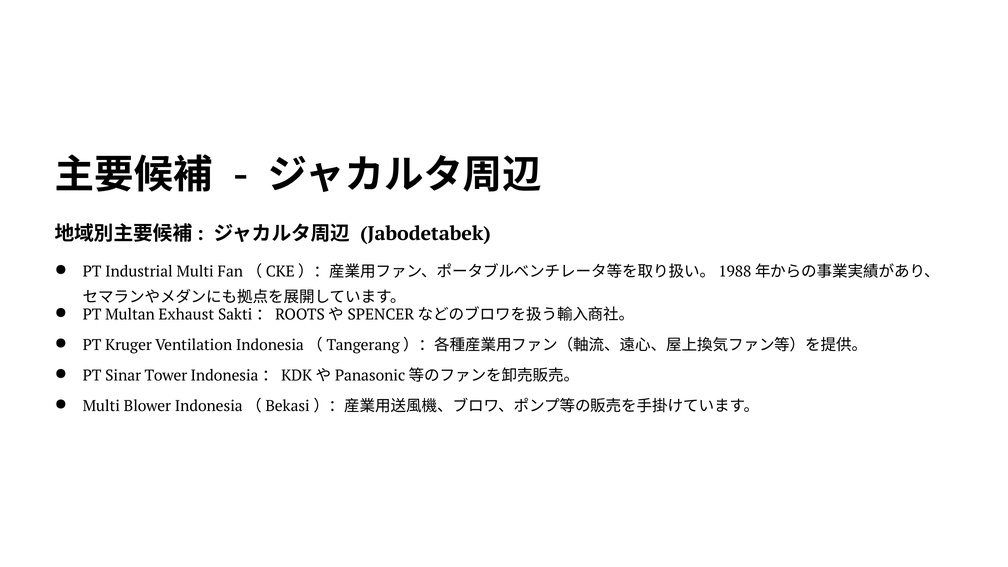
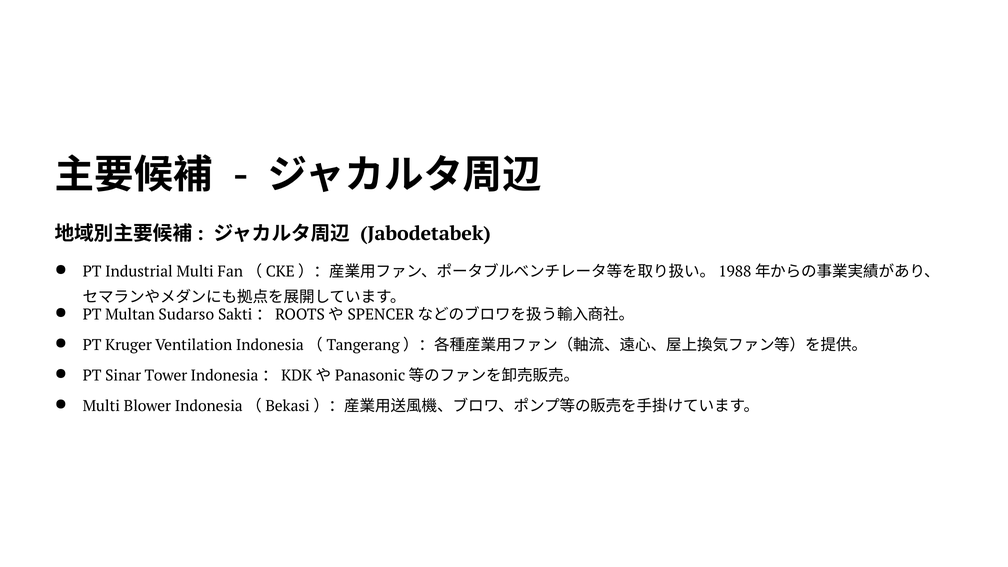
Exhaust: Exhaust -> Sudarso
